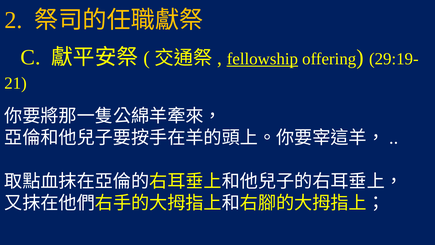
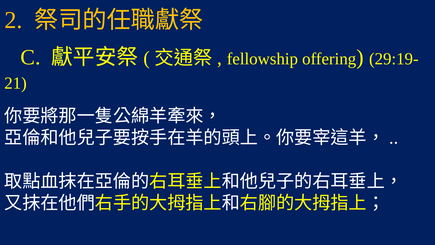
fellowship underline: present -> none
